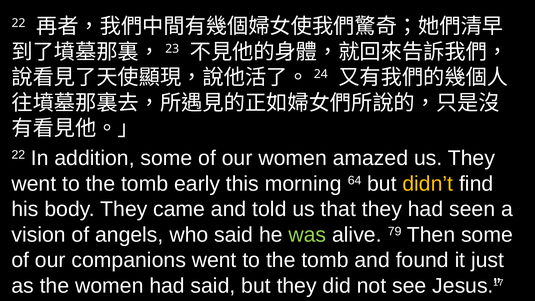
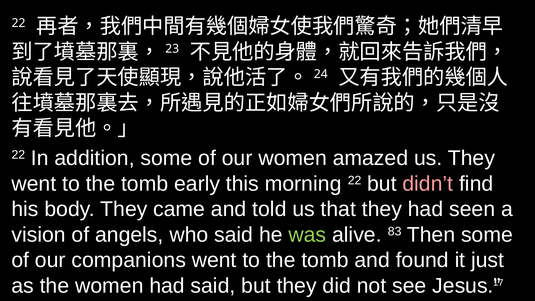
morning 64: 64 -> 22
didn’t colour: yellow -> pink
79: 79 -> 83
